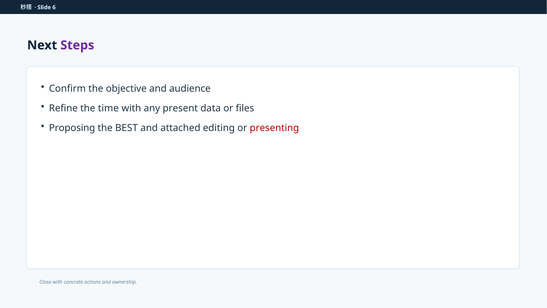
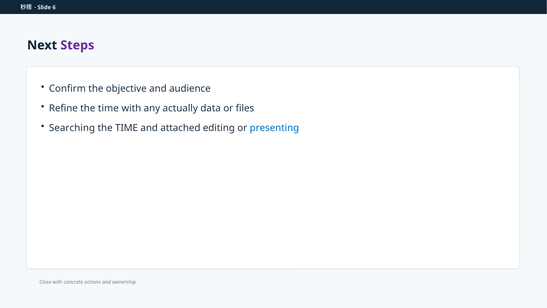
present: present -> actually
Proposing: Proposing -> Searching
BEST at (127, 128): BEST -> TIME
presenting colour: red -> blue
